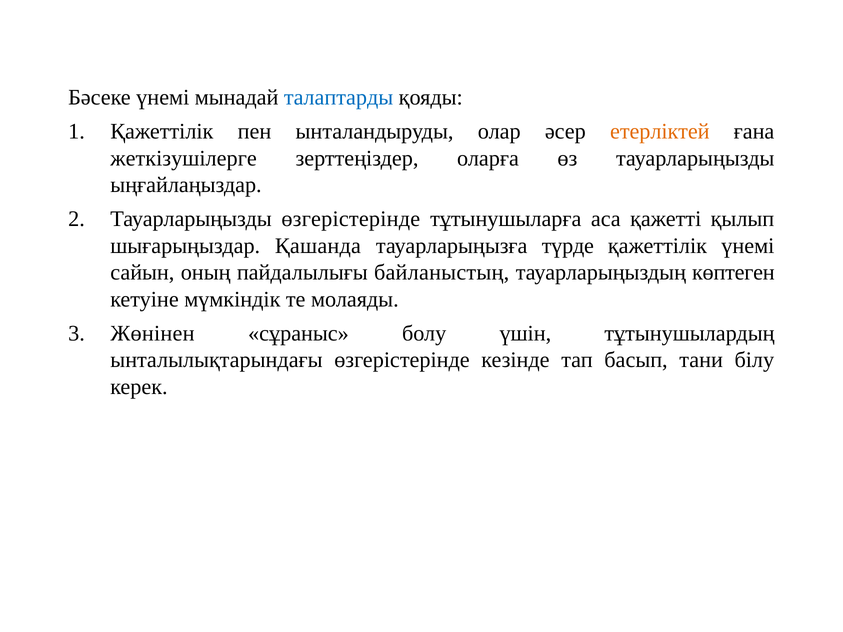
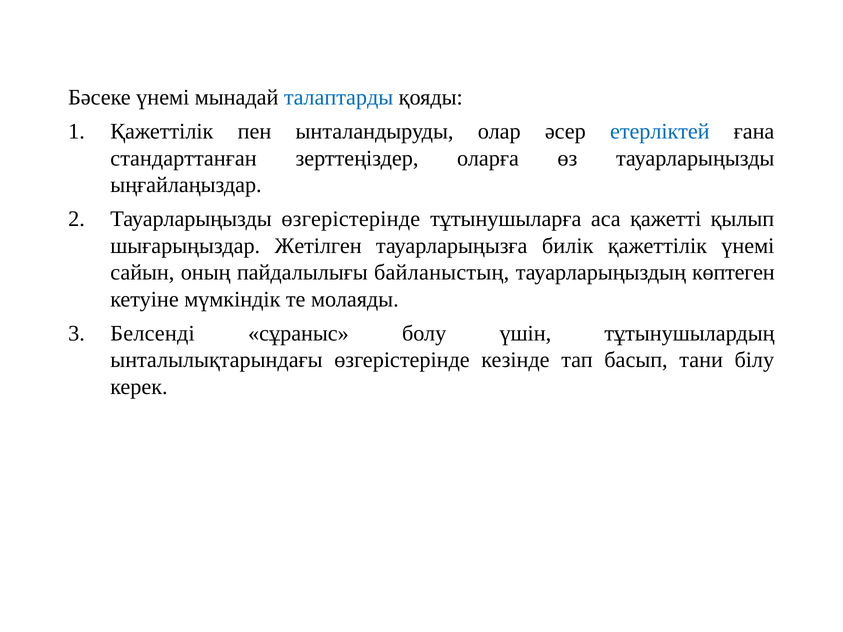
етерліктей colour: orange -> blue
жеткізушілерге: жеткізушілерге -> стандарттанған
Қашанда: Қашанда -> Жетілген
түрде: түрде -> билік
Жөнінен: Жөнінен -> Белсенді
